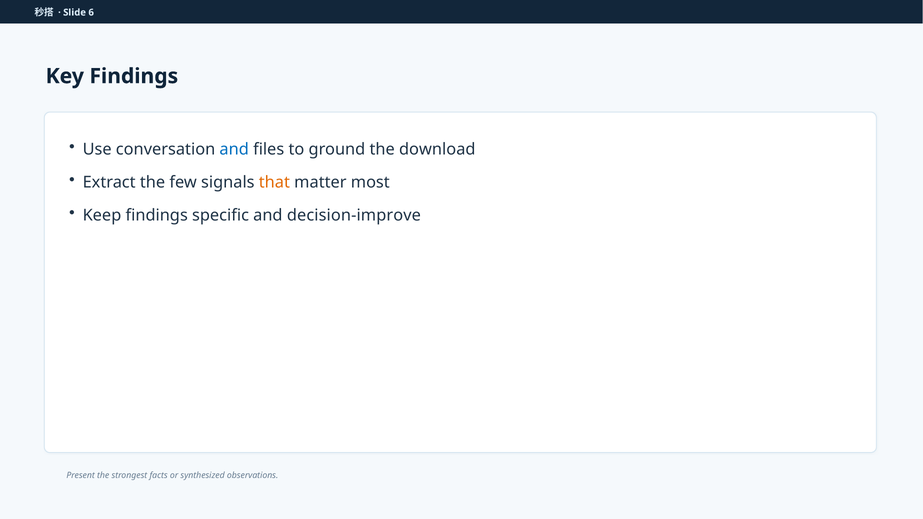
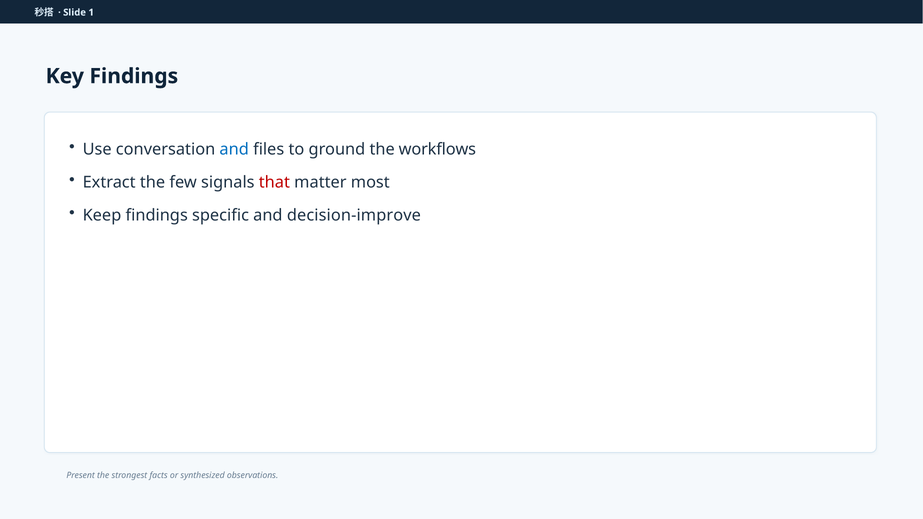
6: 6 -> 1
download: download -> workflows
that colour: orange -> red
